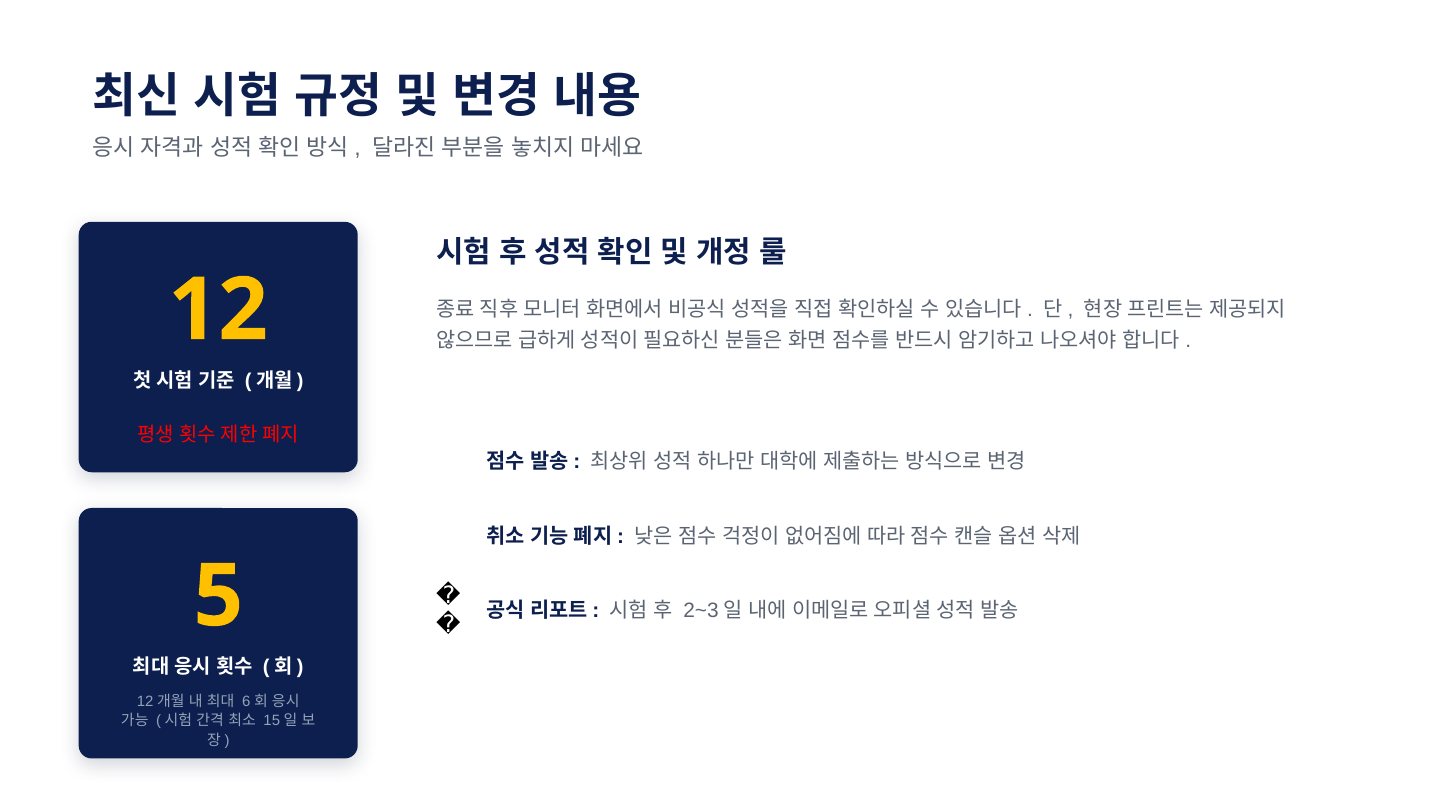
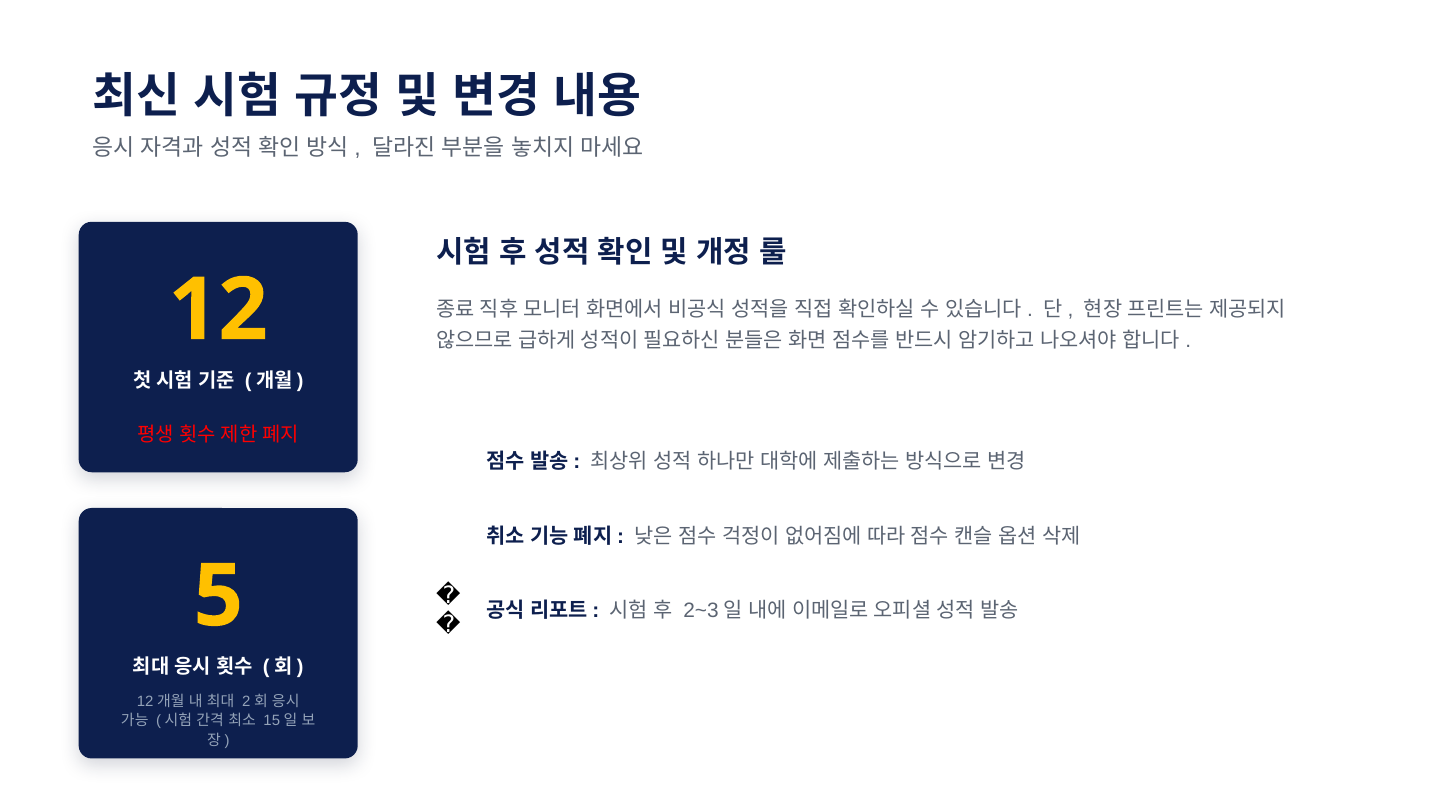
6: 6 -> 2
